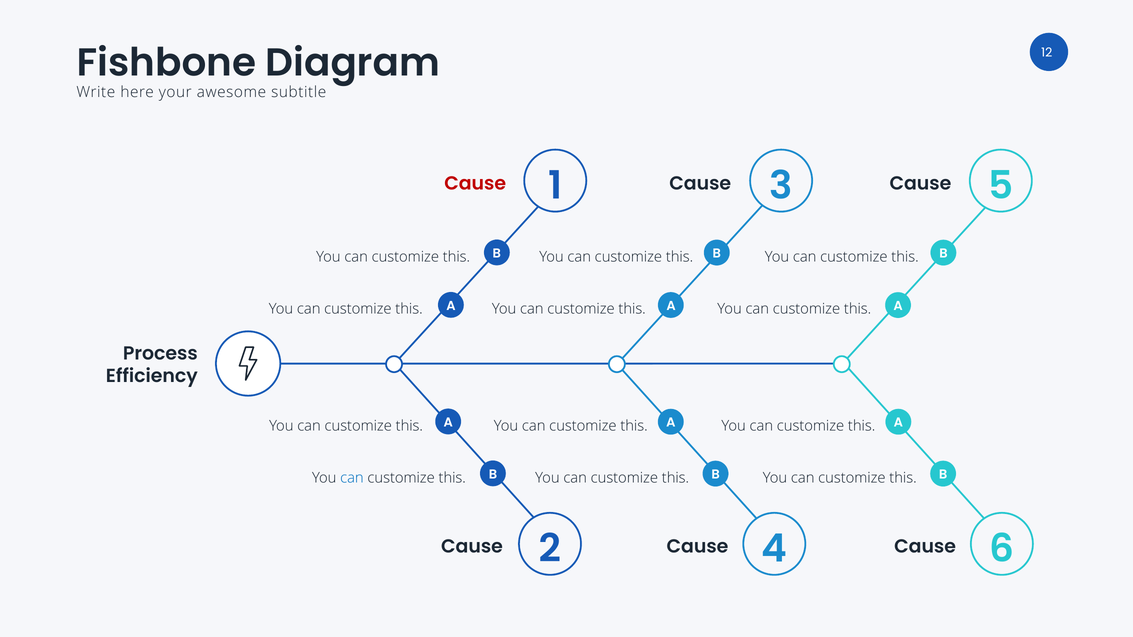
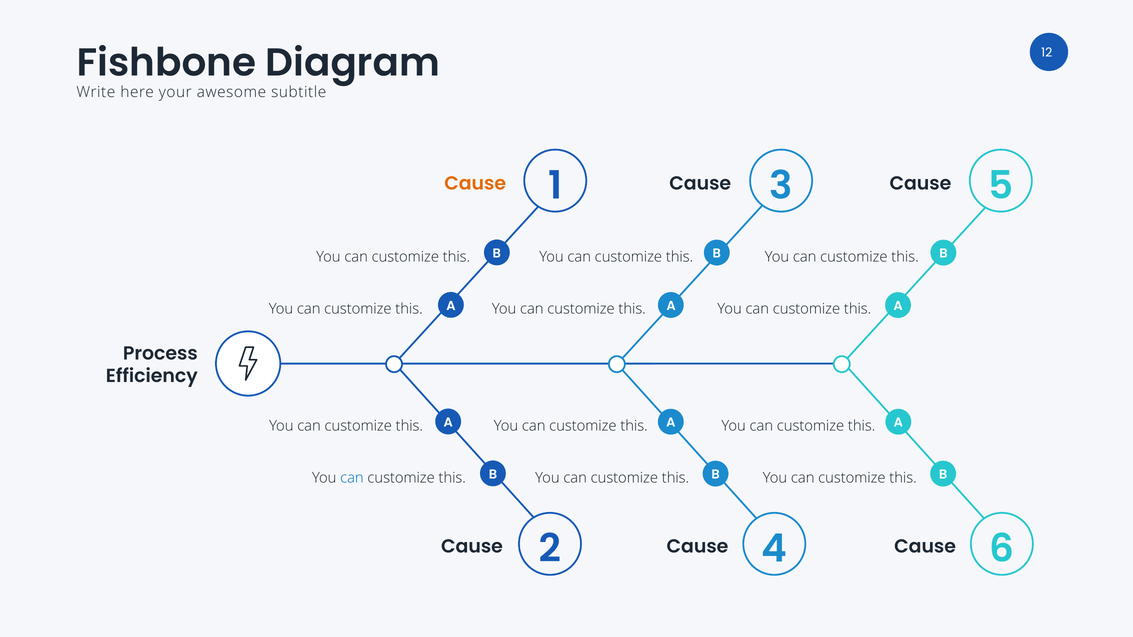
Cause at (475, 183) colour: red -> orange
